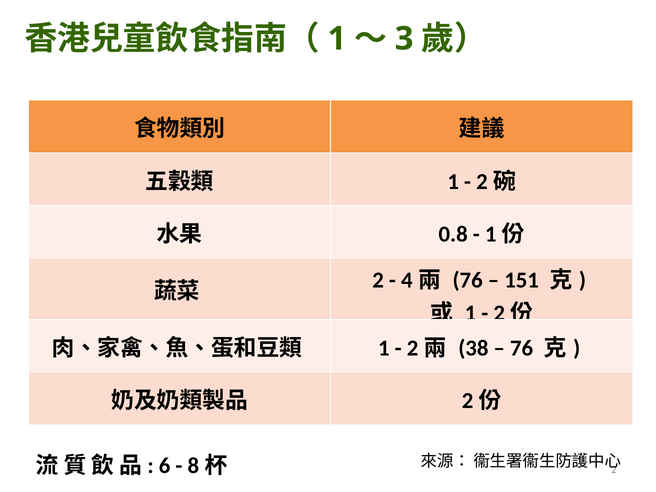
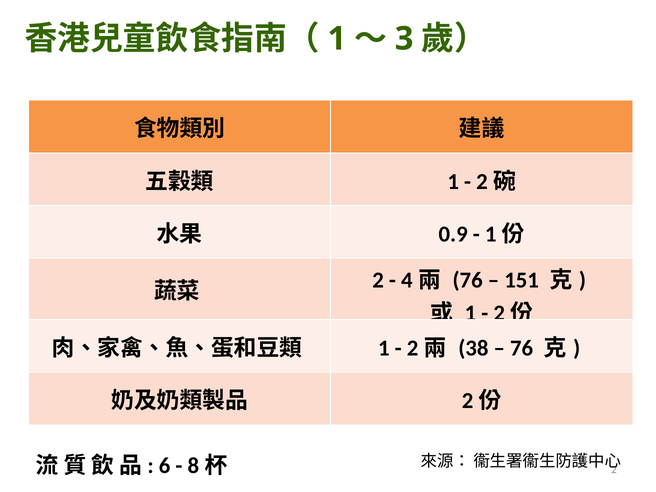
0.8: 0.8 -> 0.9
